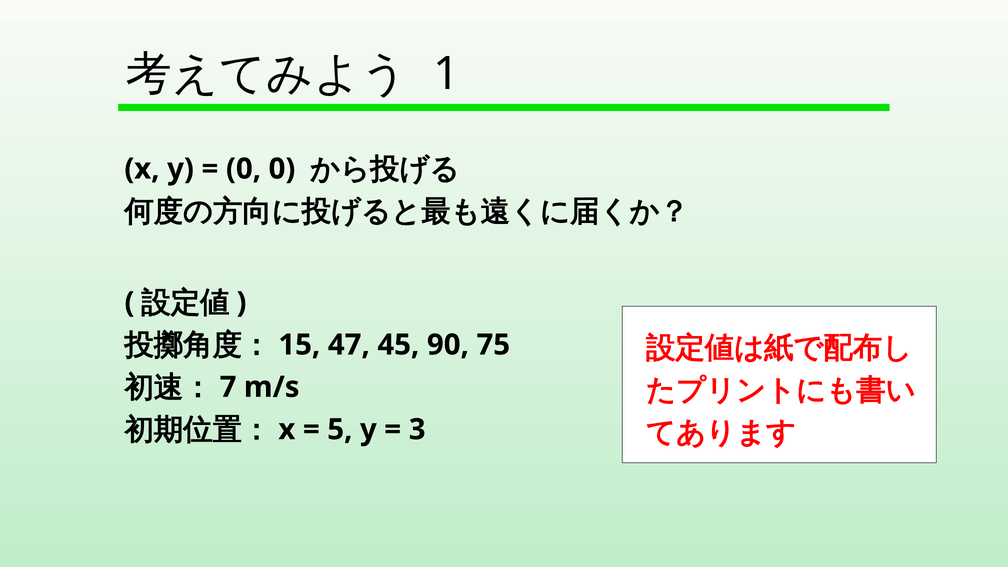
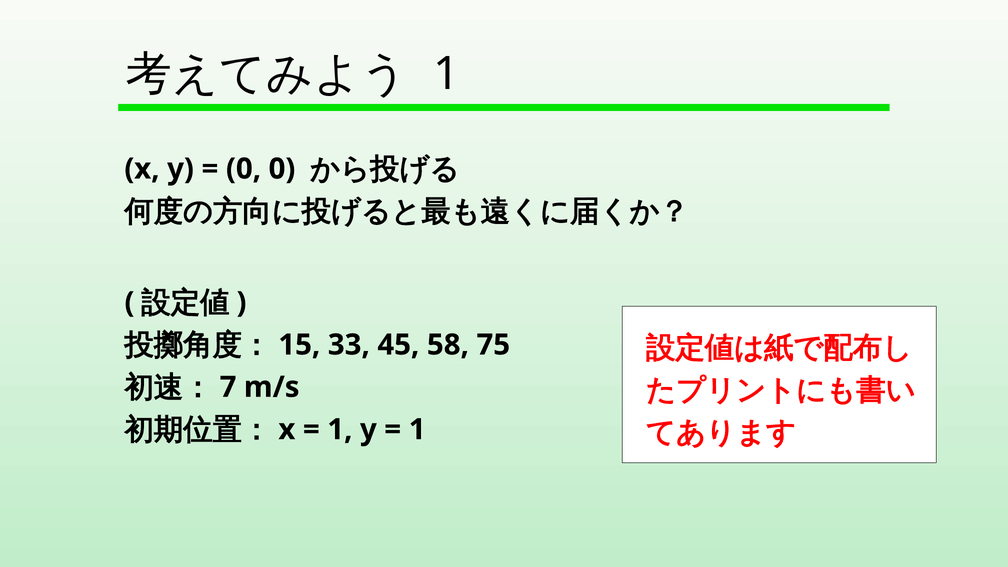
47: 47 -> 33
90: 90 -> 58
5 at (340, 430): 5 -> 1
3 at (417, 430): 3 -> 1
